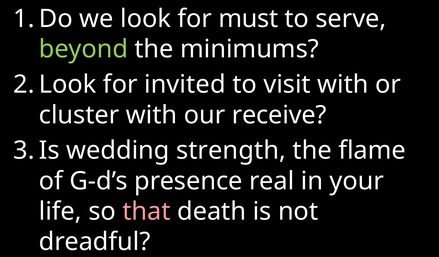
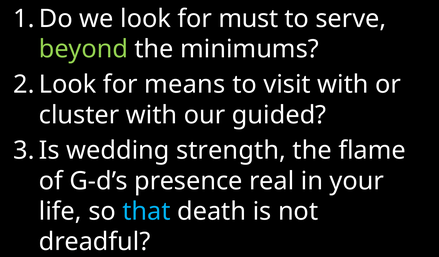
invited: invited -> means
receive: receive -> guided
that colour: pink -> light blue
